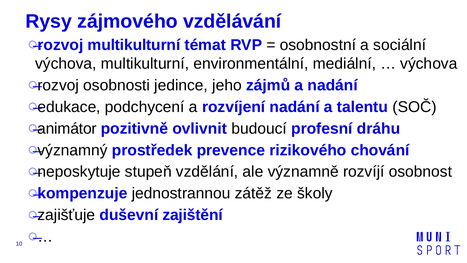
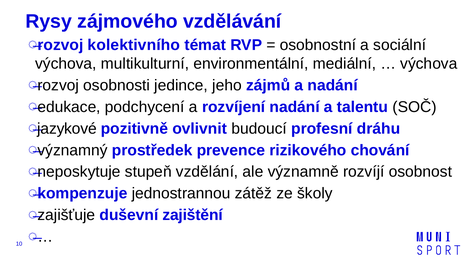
rozvoj multikulturní: multikulturní -> kolektivního
animátor: animátor -> jazykové
